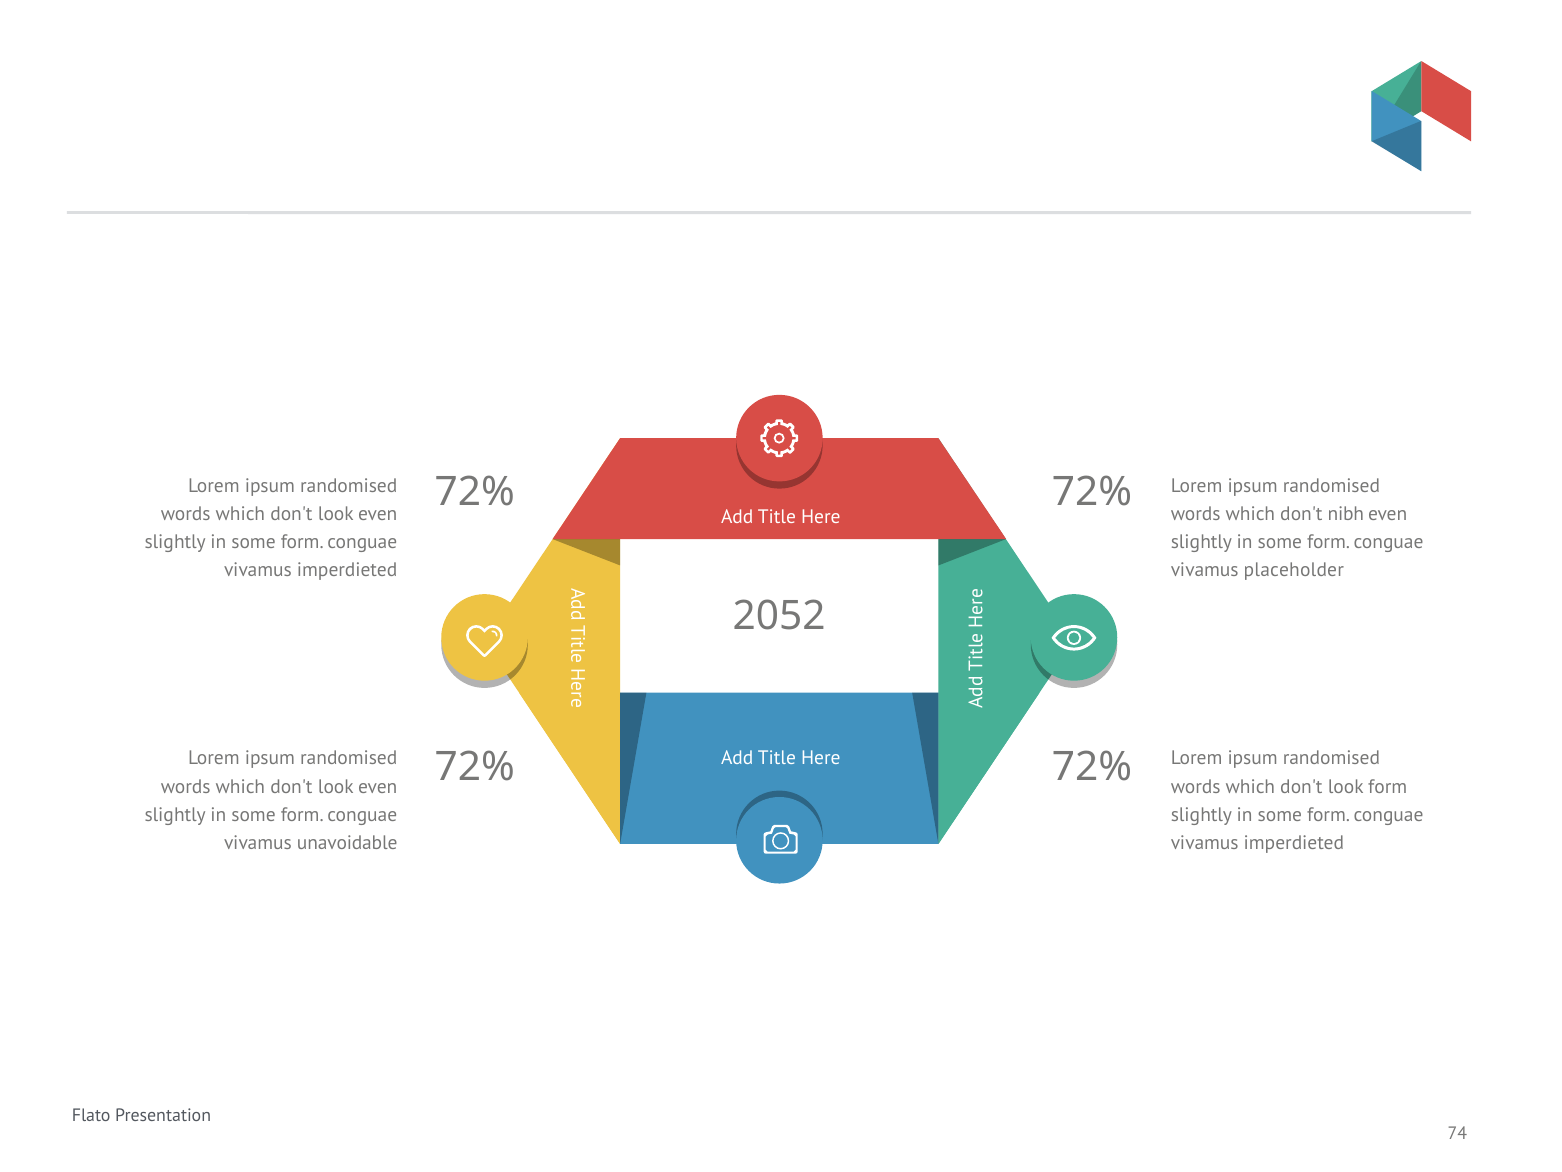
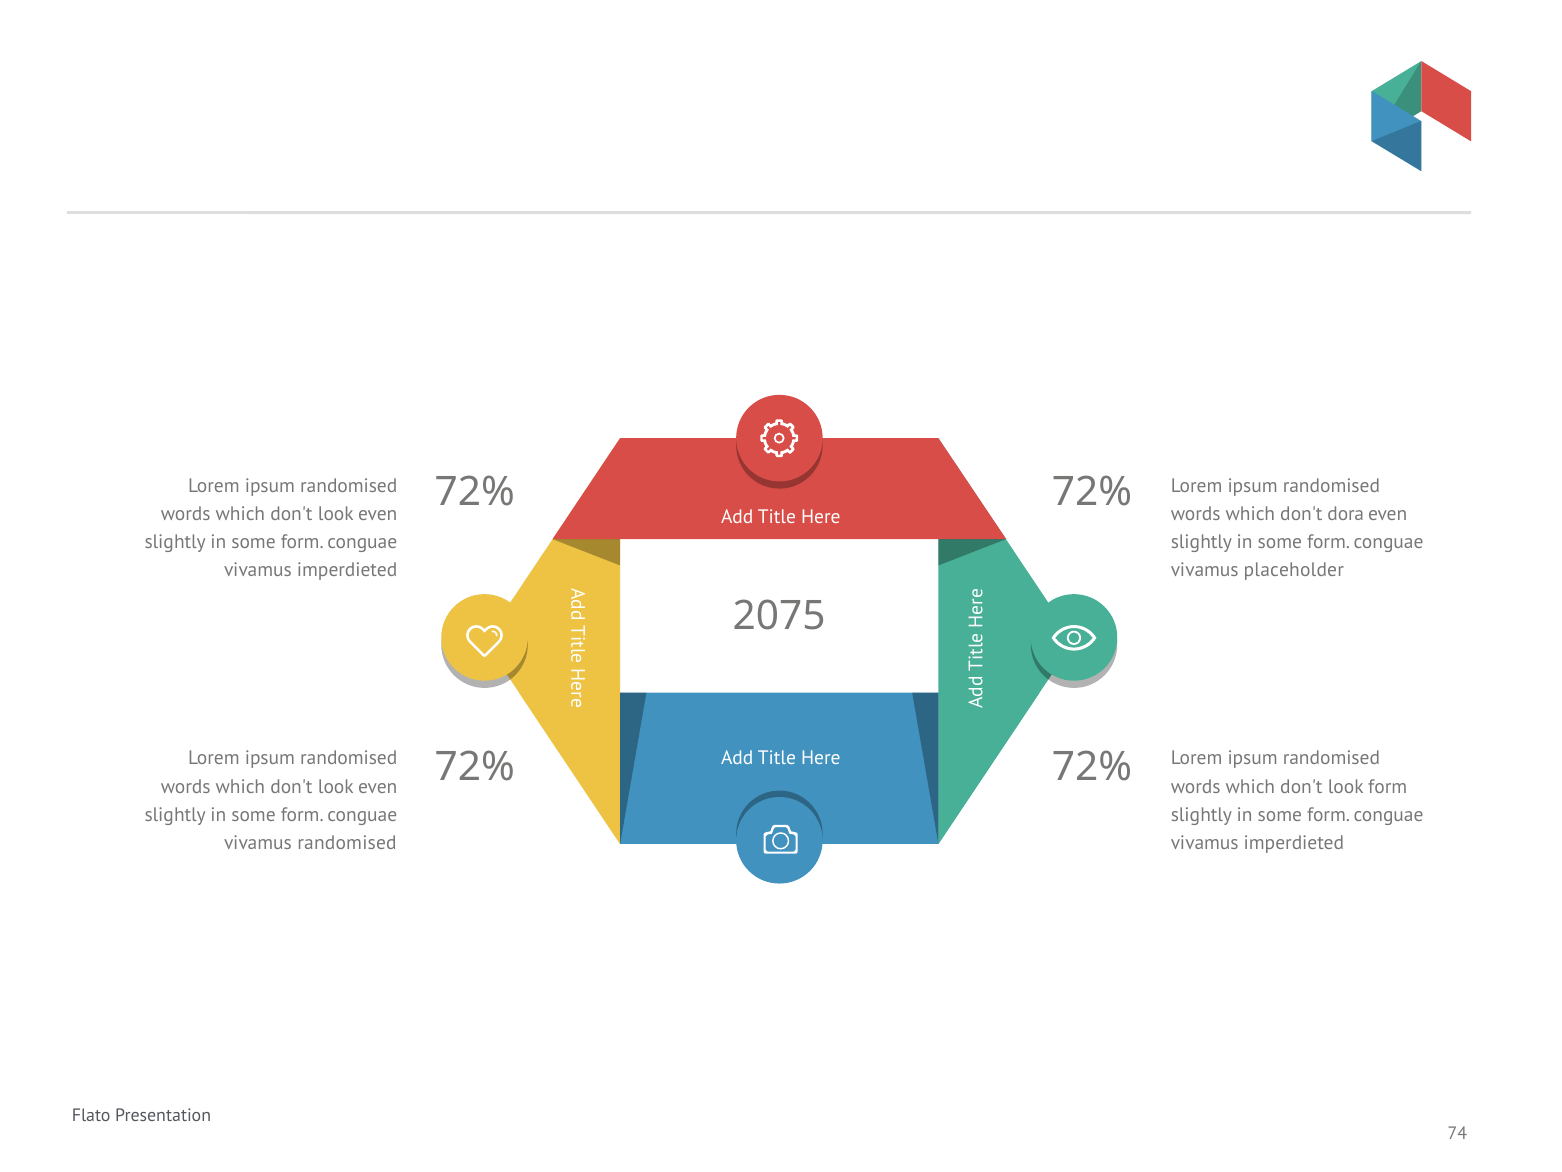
nibh: nibh -> dora
2052: 2052 -> 2075
vivamus unavoidable: unavoidable -> randomised
